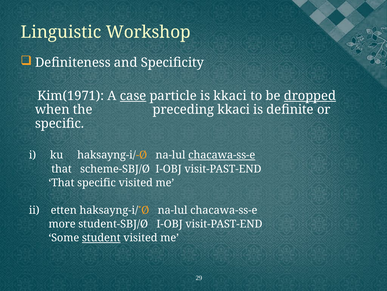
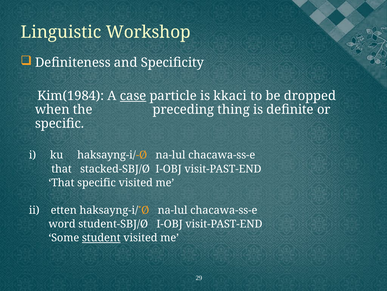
Kim(1971: Kim(1971 -> Kim(1984
dropped underline: present -> none
preceding kkaci: kkaci -> thing
chacawa-ss-e at (222, 155) underline: present -> none
scheme-SBJ/Ø: scheme-SBJ/Ø -> stacked-SBJ/Ø
more: more -> word
